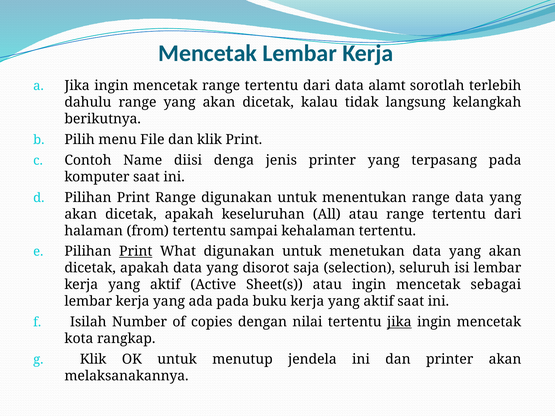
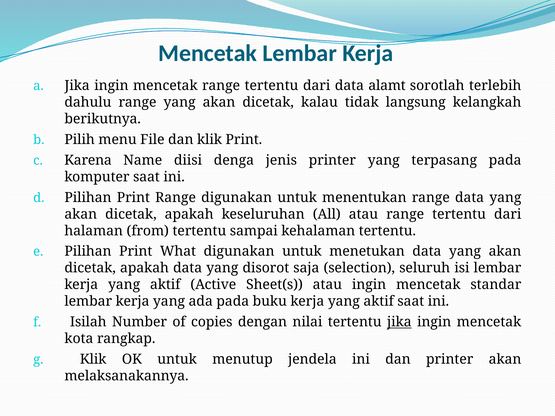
Contoh: Contoh -> Karena
Print at (136, 252) underline: present -> none
sebagai: sebagai -> standar
